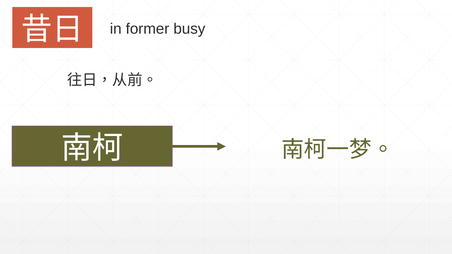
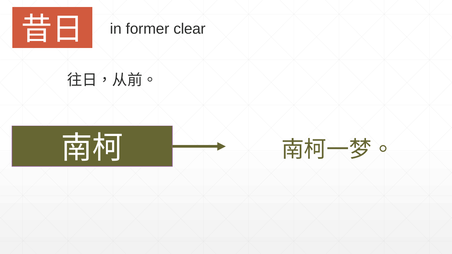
busy: busy -> clear
